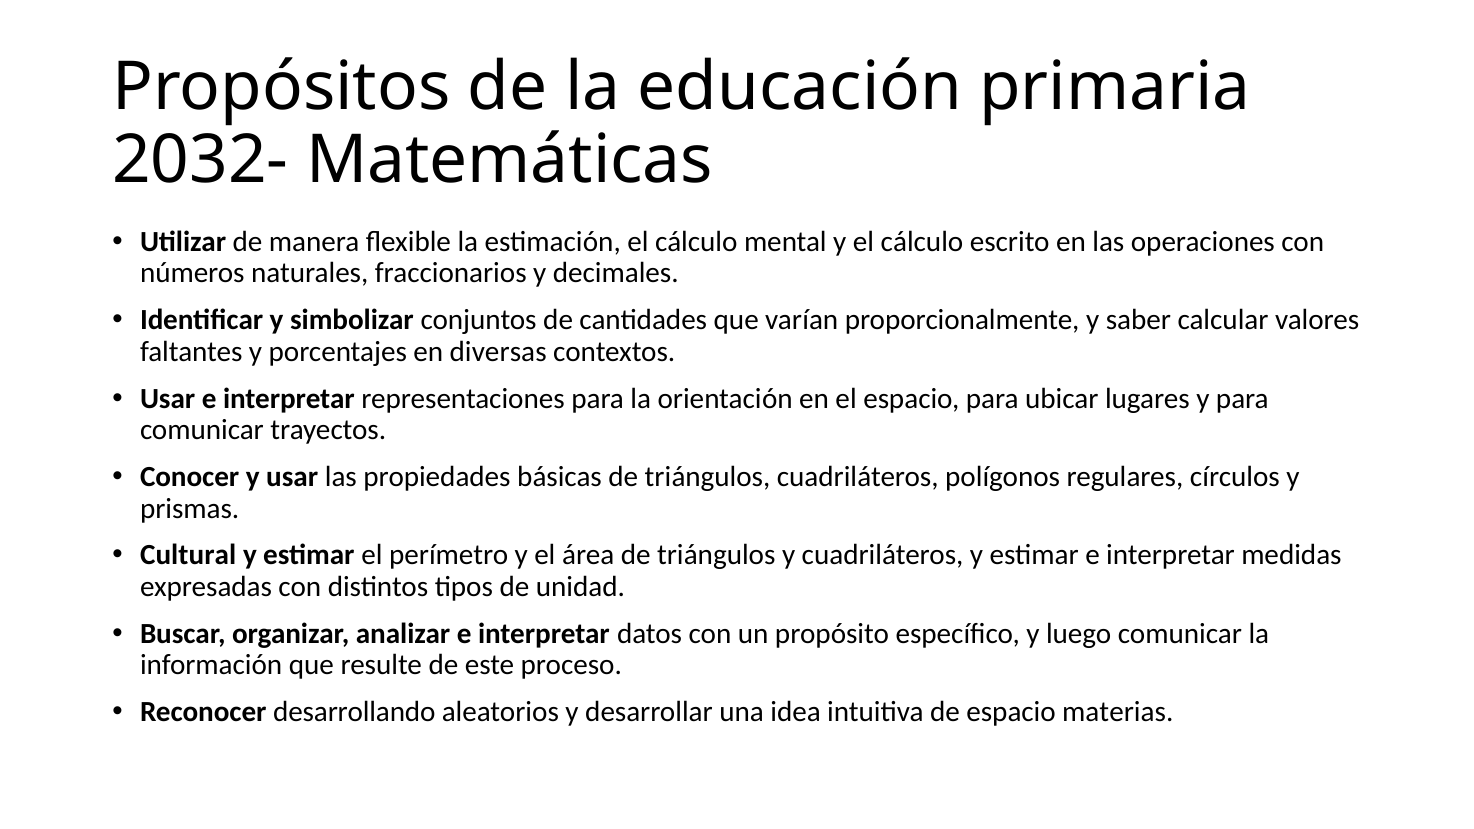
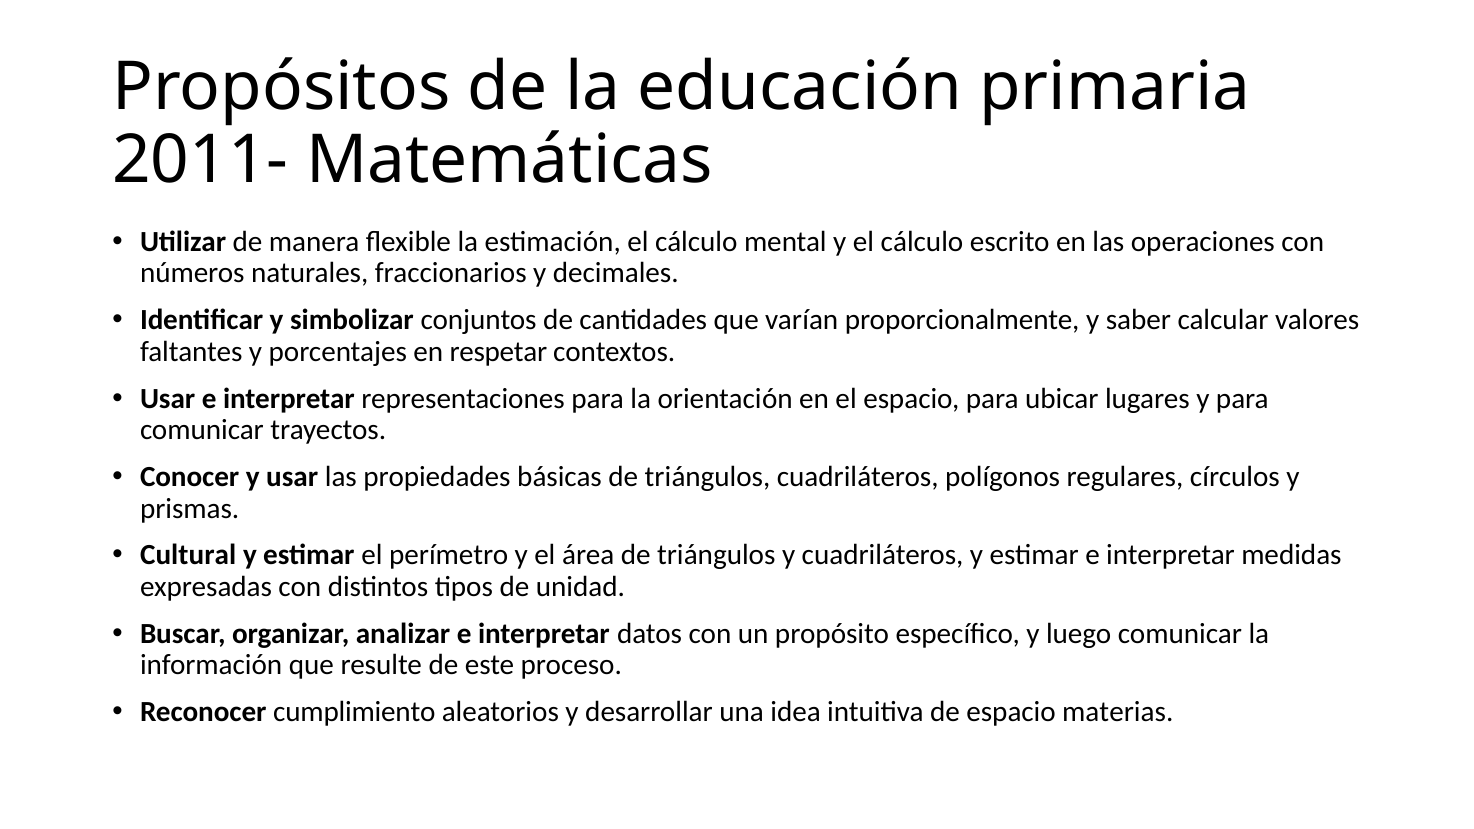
2032-: 2032- -> 2011-
diversas: diversas -> respetar
desarrollando: desarrollando -> cumplimiento
